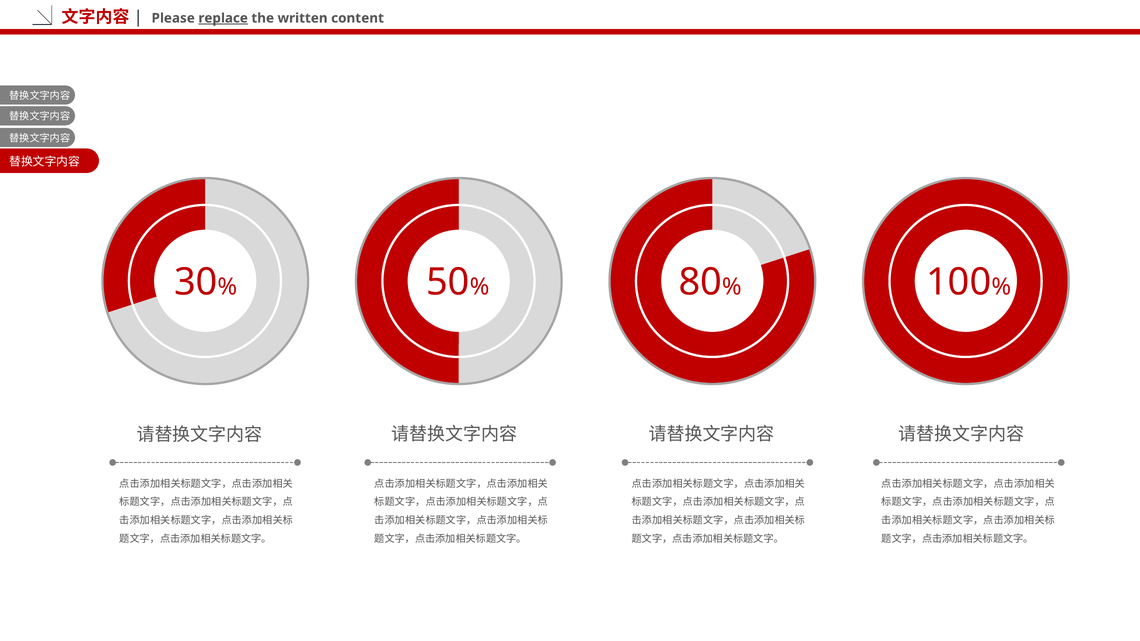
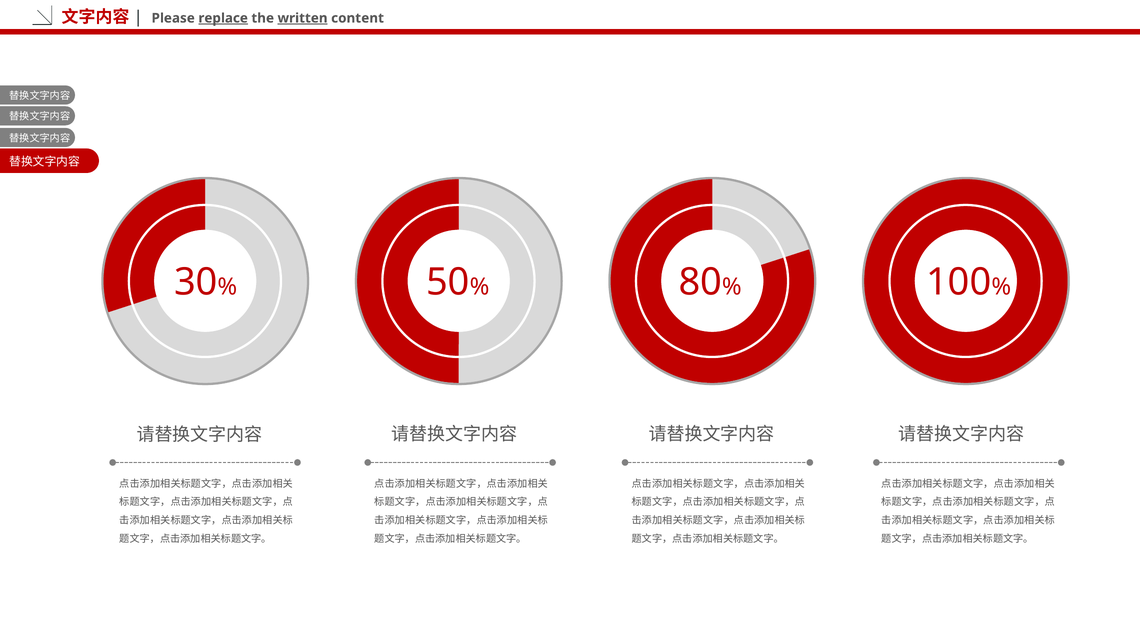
written underline: none -> present
